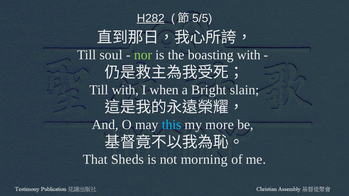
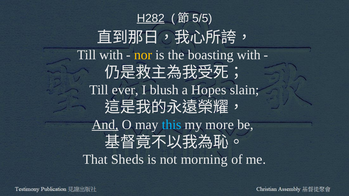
Till soul: soul -> with
nor colour: light green -> yellow
Till with: with -> ever
when: when -> blush
Bright: Bright -> Hopes
And underline: none -> present
